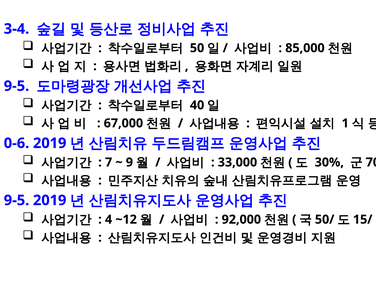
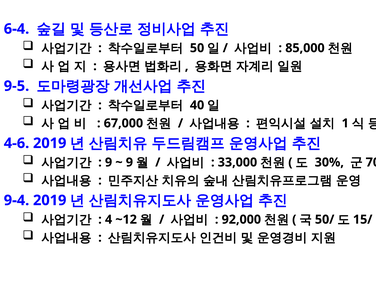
3-4: 3-4 -> 6-4
0-6: 0-6 -> 4-6
7 at (109, 162): 7 -> 9
9-5 at (17, 200): 9-5 -> 9-4
